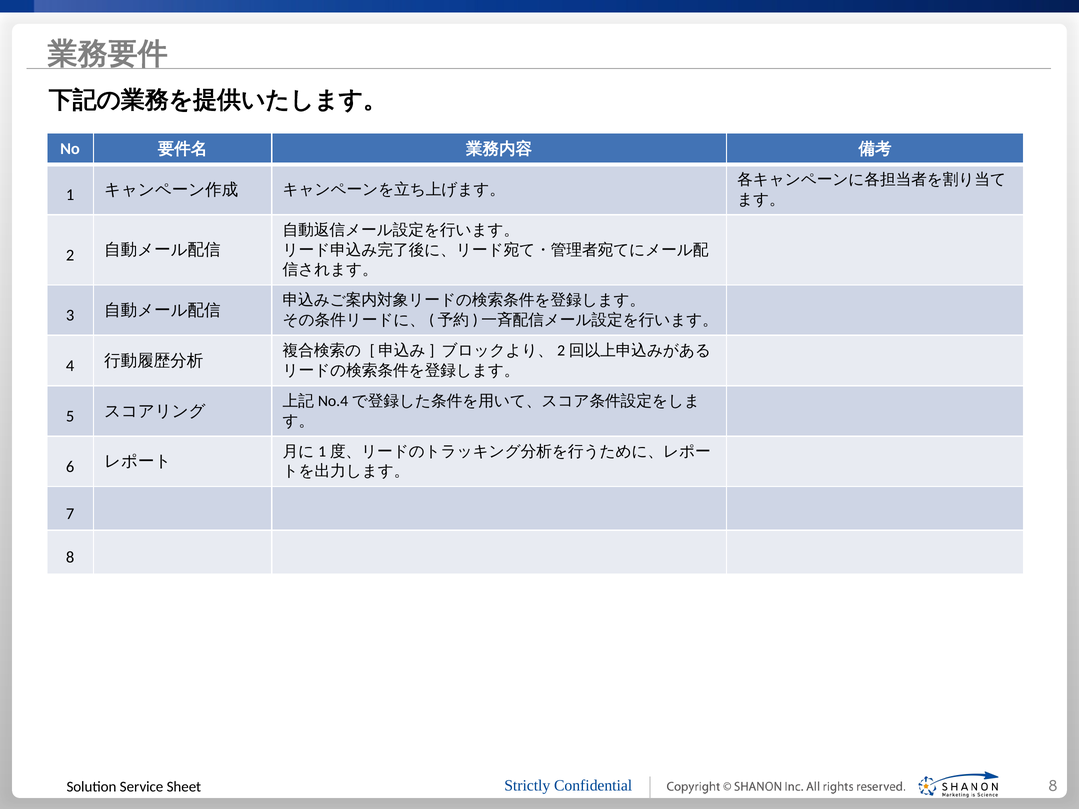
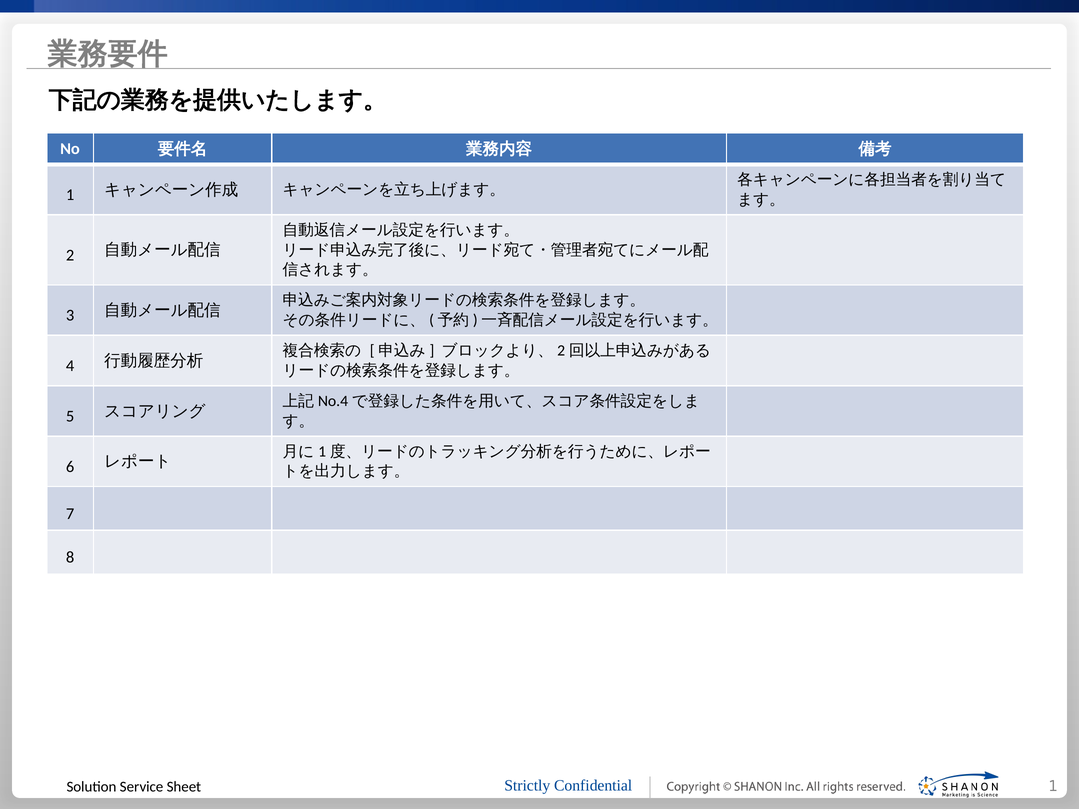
8 at (1053, 786): 8 -> 1
